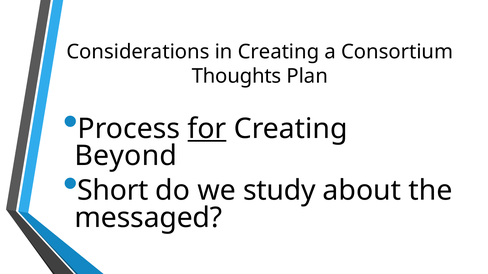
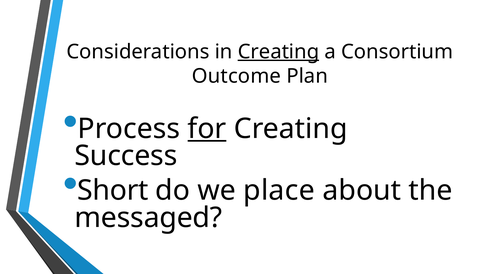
Creating at (279, 52) underline: none -> present
Thoughts: Thoughts -> Outcome
Beyond: Beyond -> Success
study: study -> place
